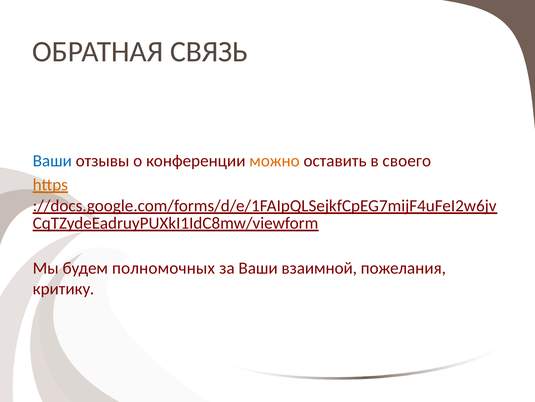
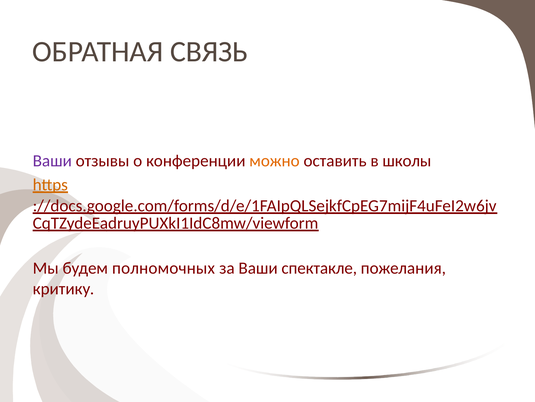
Ваши at (52, 161) colour: blue -> purple
своего: своего -> школы
взаимной: взаимной -> спектакле
